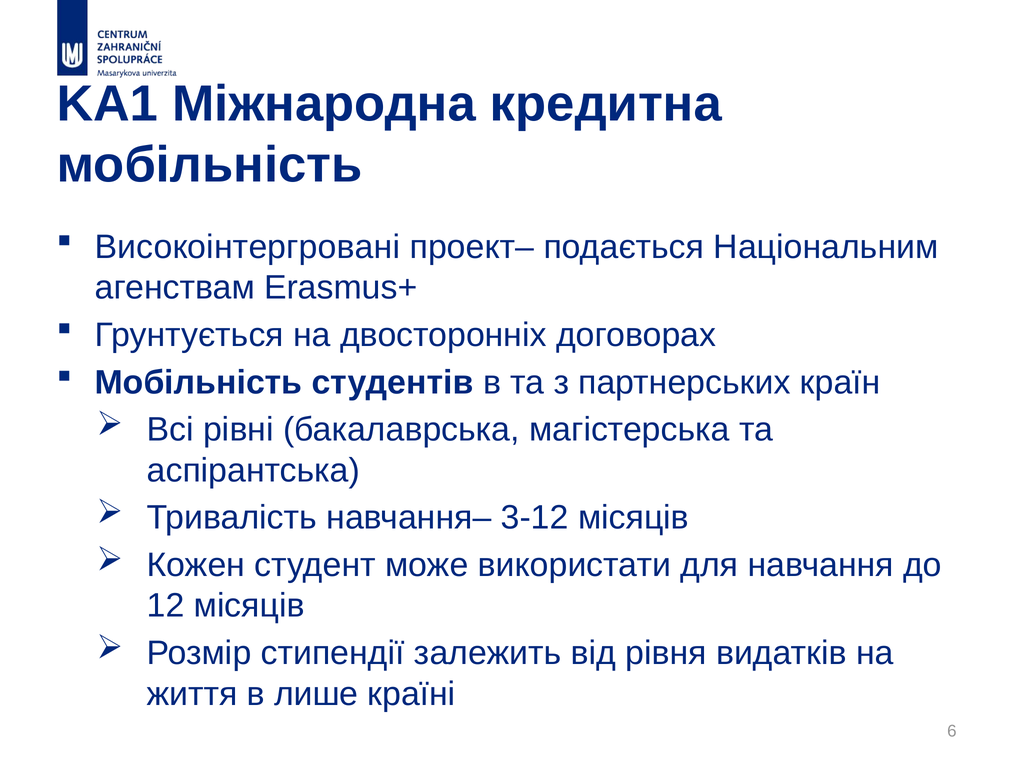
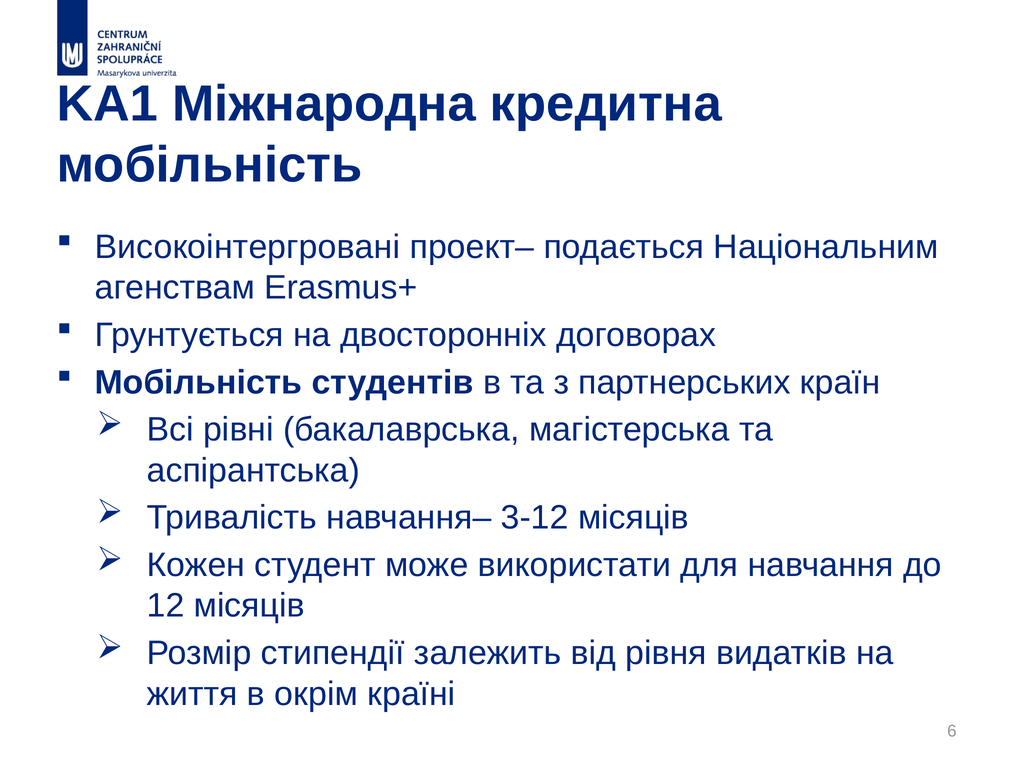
лише: лише -> окрім
